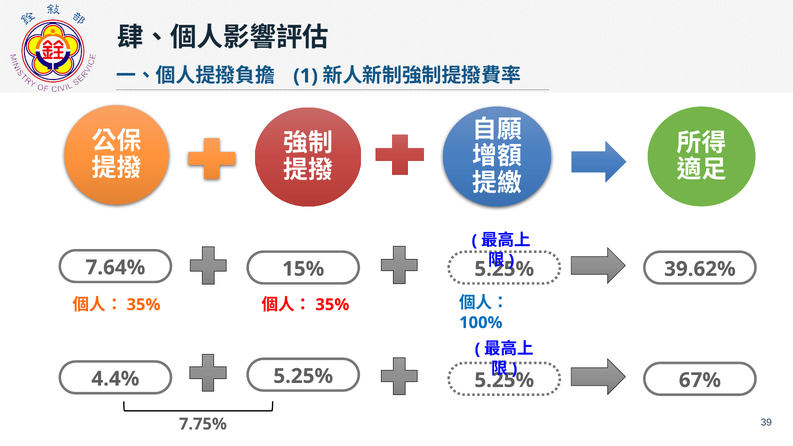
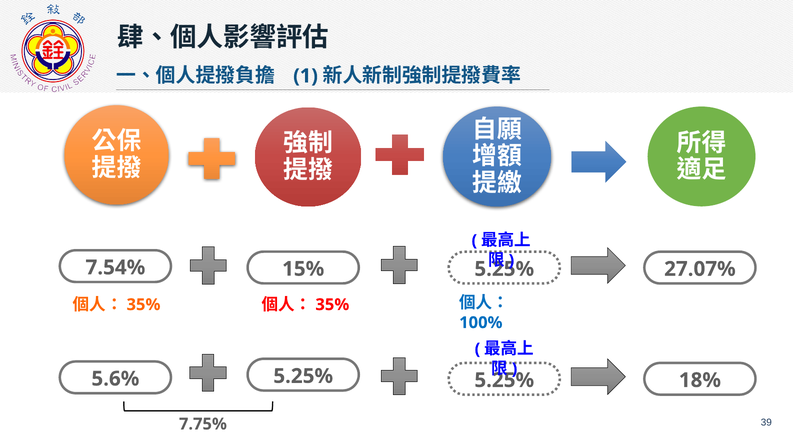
7.64%: 7.64% -> 7.54%
39.62%: 39.62% -> 27.07%
4.4%: 4.4% -> 5.6%
67%: 67% -> 18%
